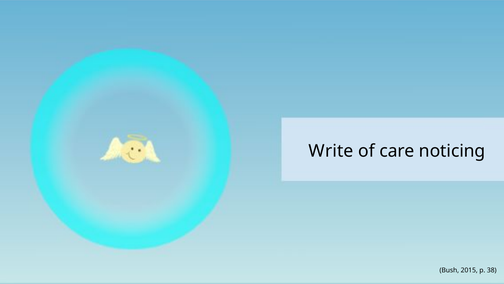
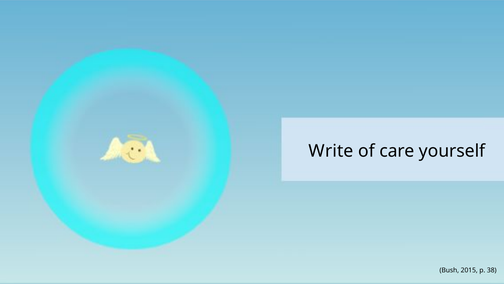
noticing: noticing -> yourself
